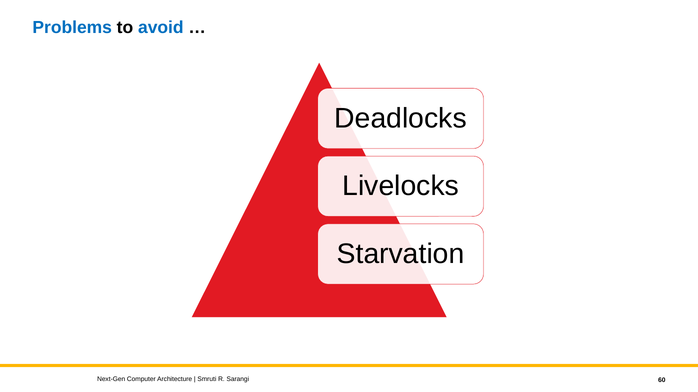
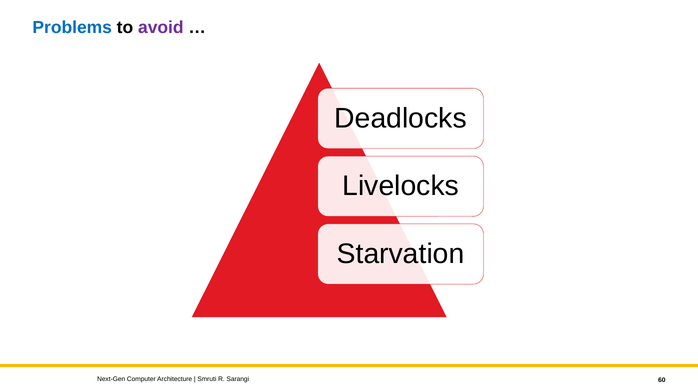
avoid colour: blue -> purple
